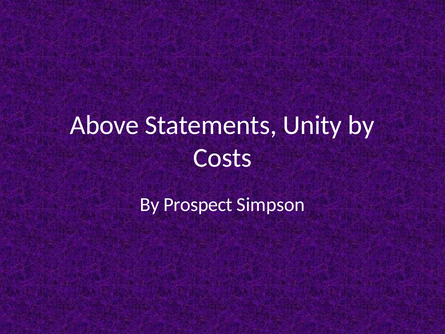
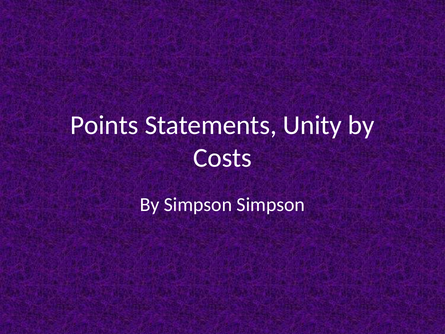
Above: Above -> Points
By Prospect: Prospect -> Simpson
